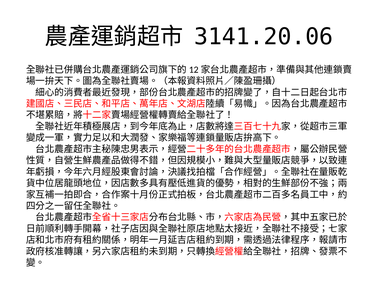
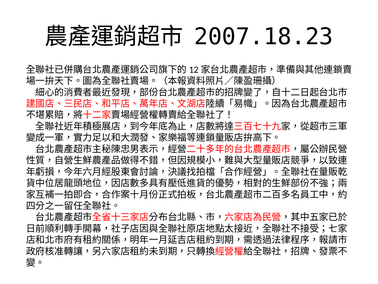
3141.20.06: 3141.20.06 -> 2007.18.23
